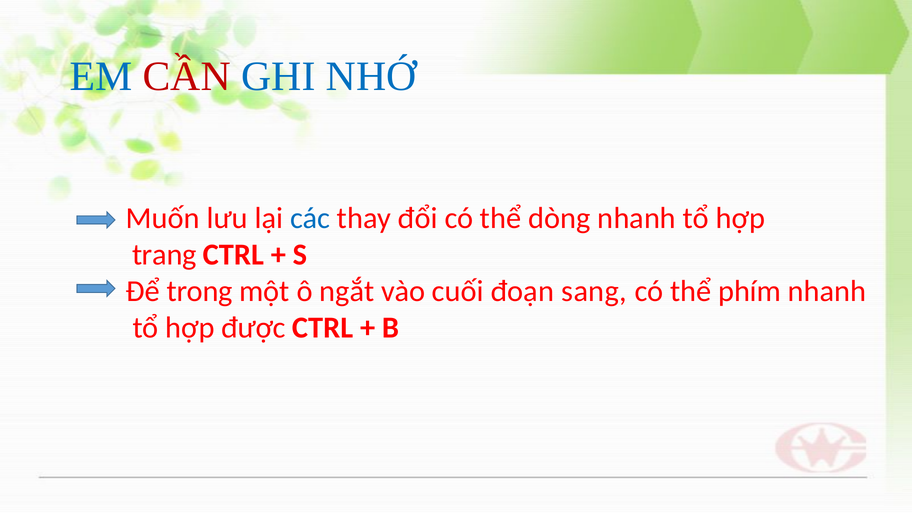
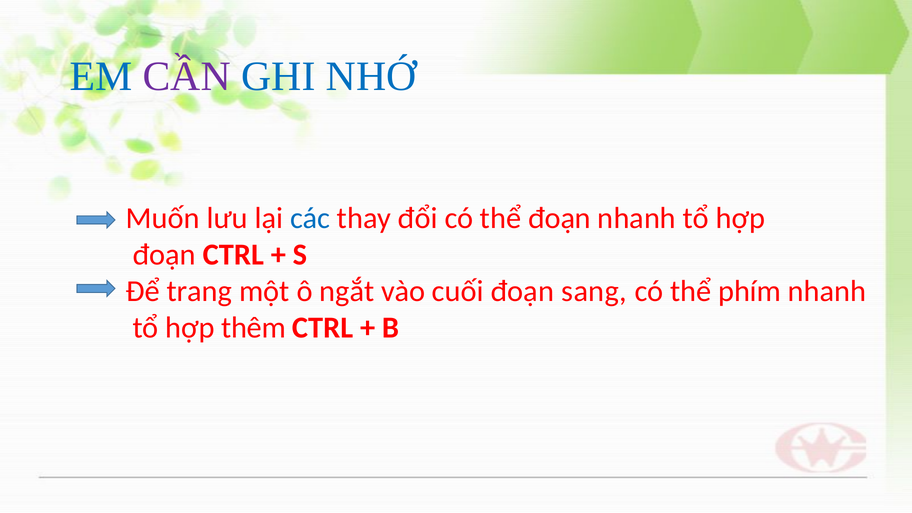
CẦN colour: red -> purple
thể dòng: dòng -> đoạn
trang at (164, 255): trang -> đoạn
trong: trong -> trang
được: được -> thêm
